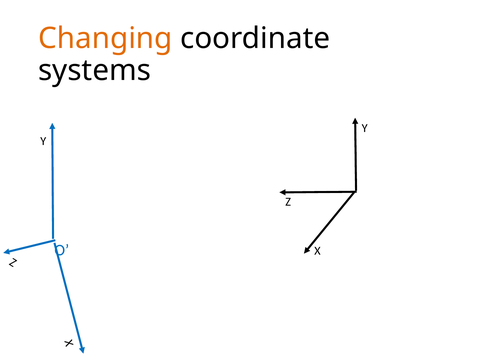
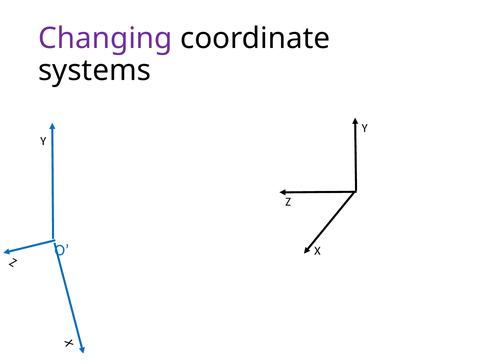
Changing colour: orange -> purple
